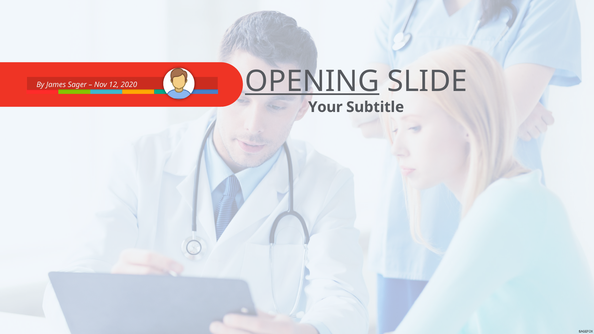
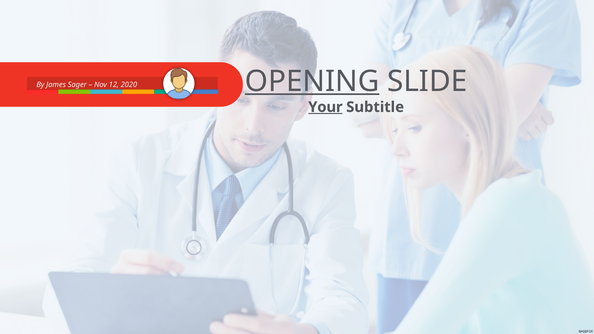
Your underline: none -> present
